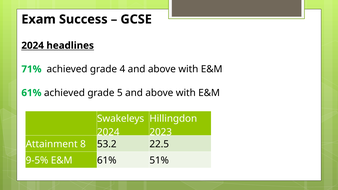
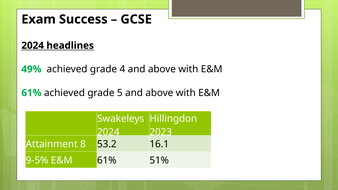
71%: 71% -> 49%
22.5: 22.5 -> 16.1
